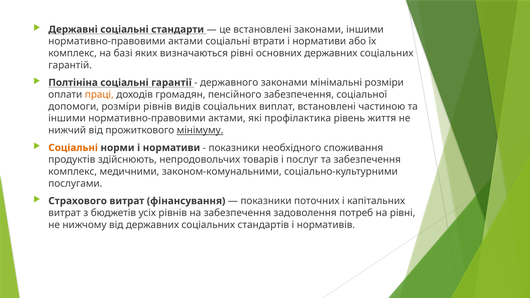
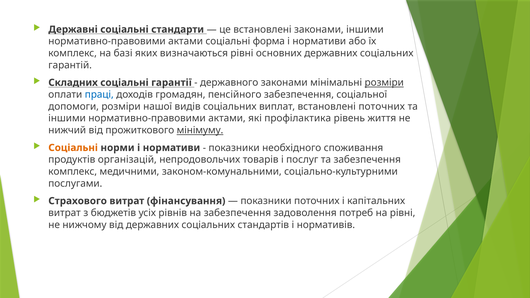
втрати: втрати -> форма
Полтініна: Полтініна -> Складних
розміри at (384, 83) underline: none -> present
праці colour: orange -> blue
розміри рівнів: рівнів -> нашої
встановлені частиною: частиною -> поточних
здійснюють: здійснюють -> організацій
